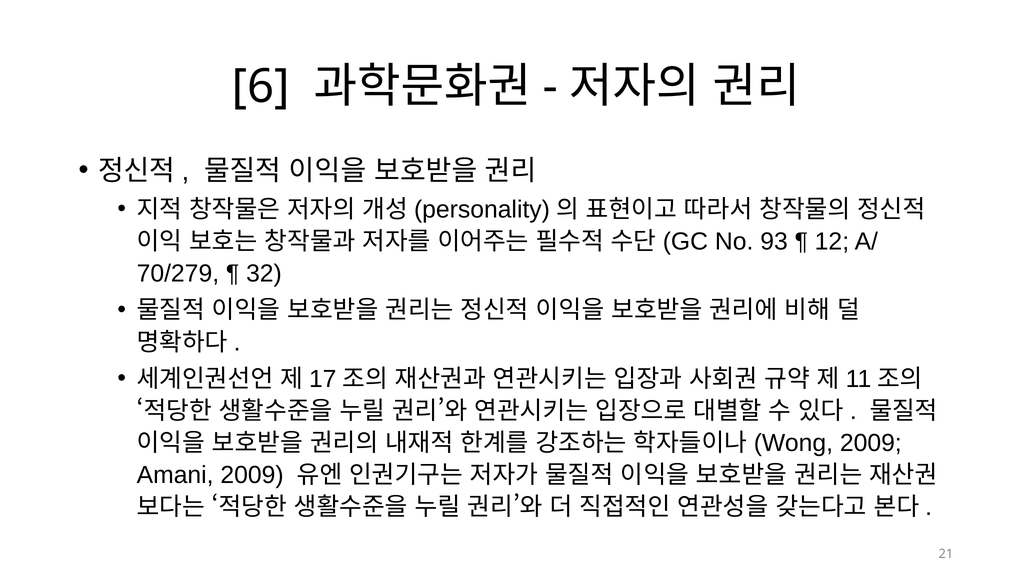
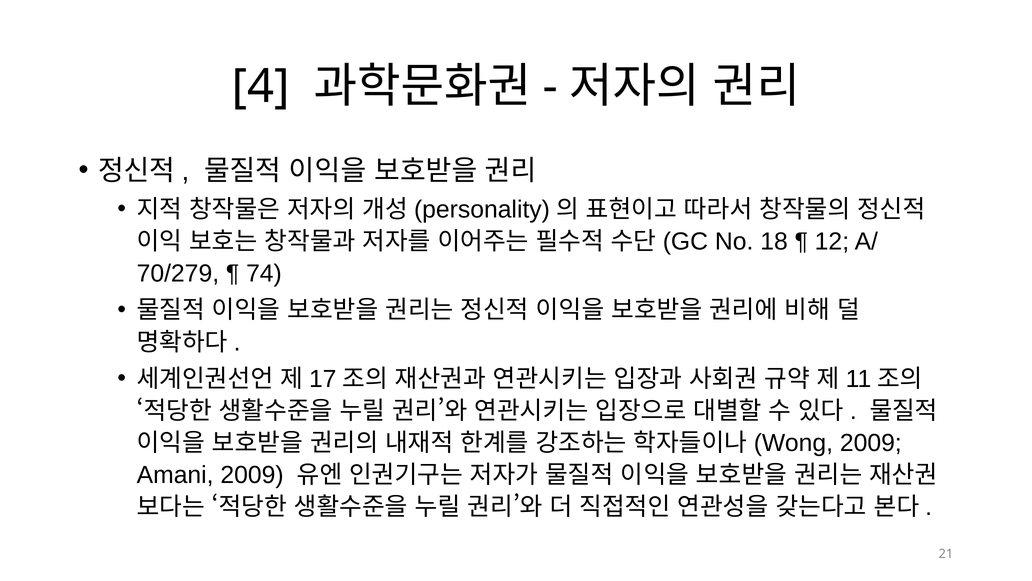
6: 6 -> 4
93: 93 -> 18
32: 32 -> 74
